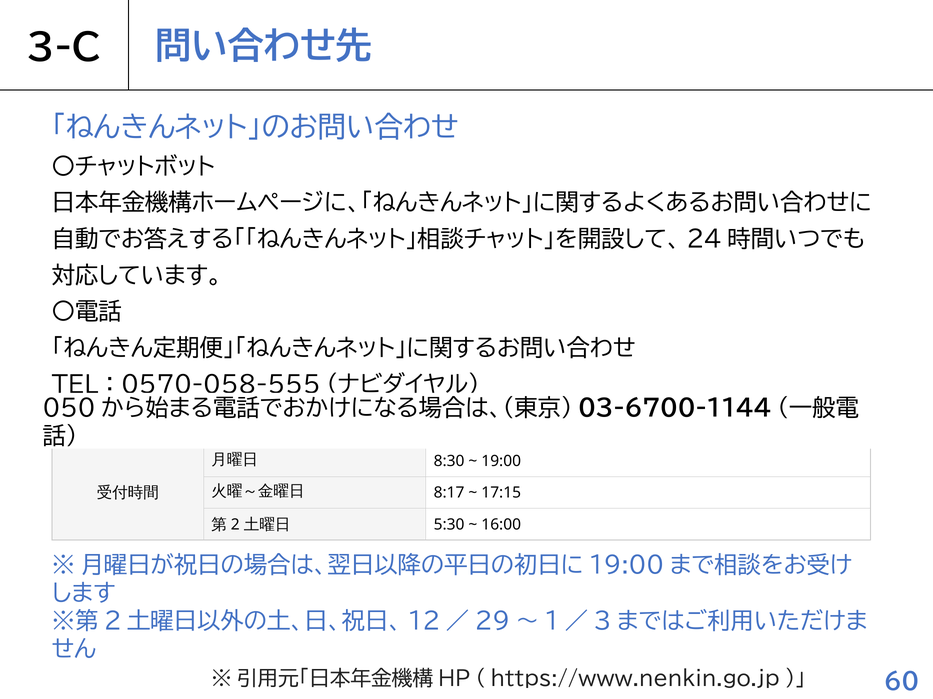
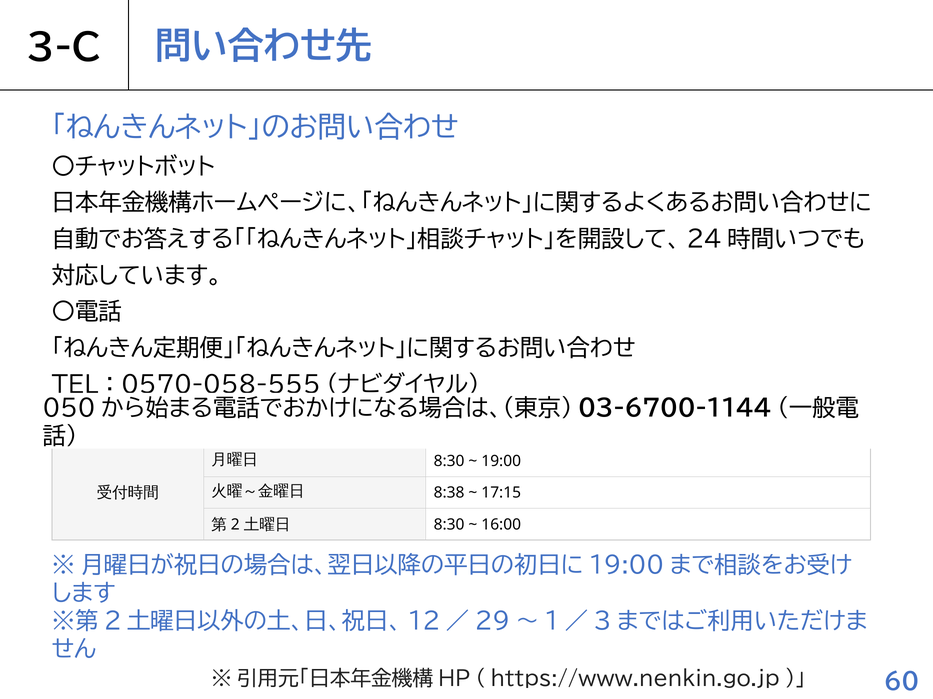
8:17: 8:17 -> 8:38
5:30 at (449, 525): 5:30 -> 8:30
